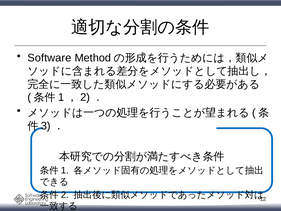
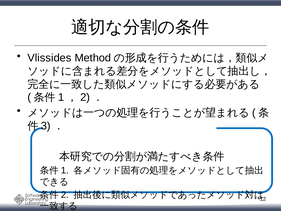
Software: Software -> Vlissides
